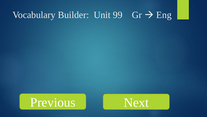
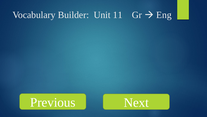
99: 99 -> 11
